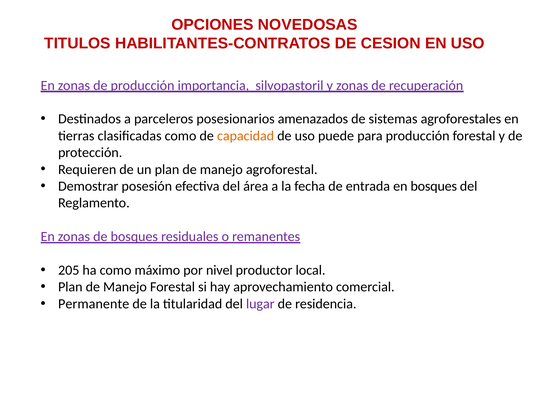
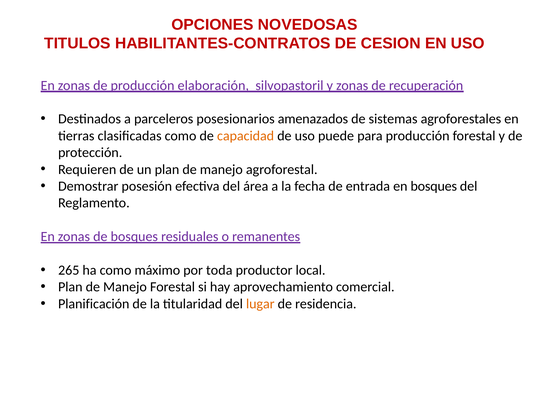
importancia: importancia -> elaboración
205: 205 -> 265
nivel: nivel -> toda
Permanente: Permanente -> Planificación
lugar colour: purple -> orange
